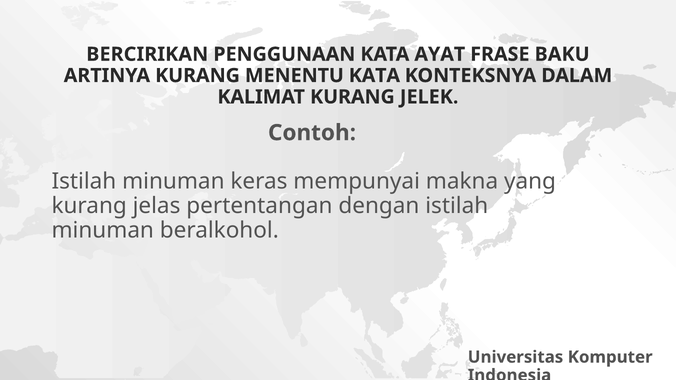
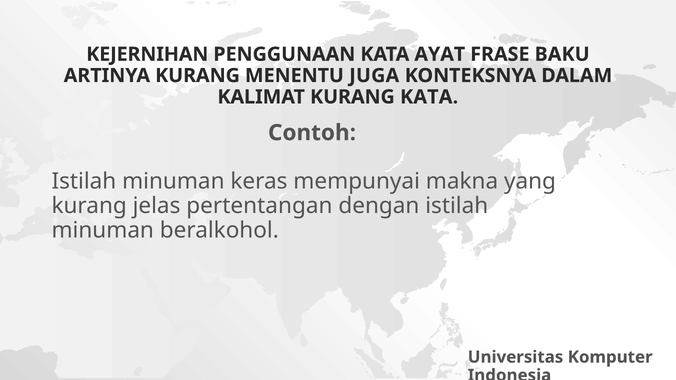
BERCIRIKAN: BERCIRIKAN -> KEJERNIHAN
MENENTU KATA: KATA -> JUGA
KURANG JELEK: JELEK -> KATA
